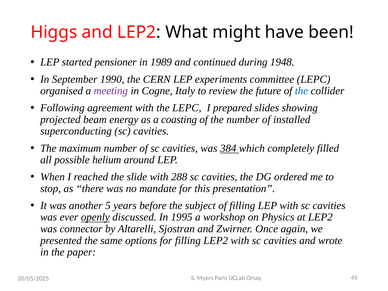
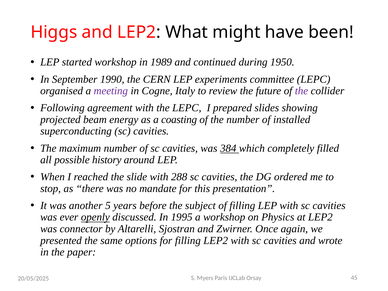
started pensioner: pensioner -> workshop
1948: 1948 -> 1950
the at (302, 91) colour: blue -> purple
helium: helium -> history
